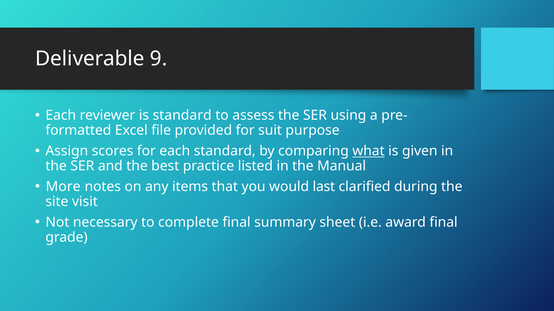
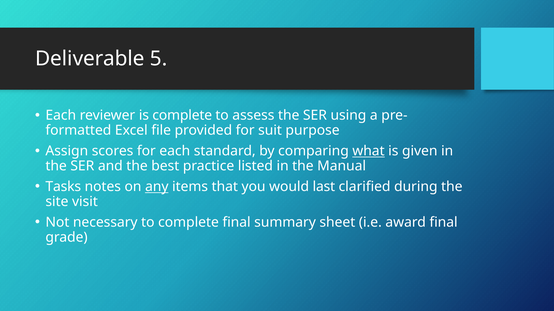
9: 9 -> 5
is standard: standard -> complete
More: More -> Tasks
any underline: none -> present
